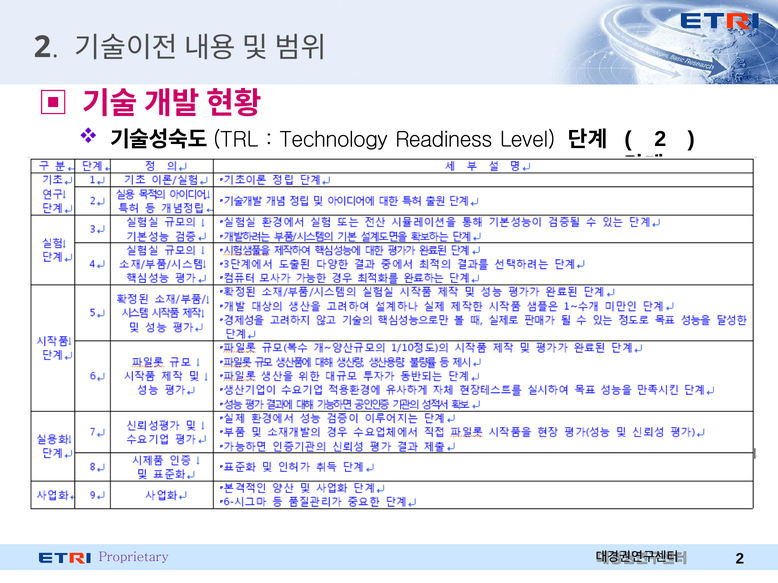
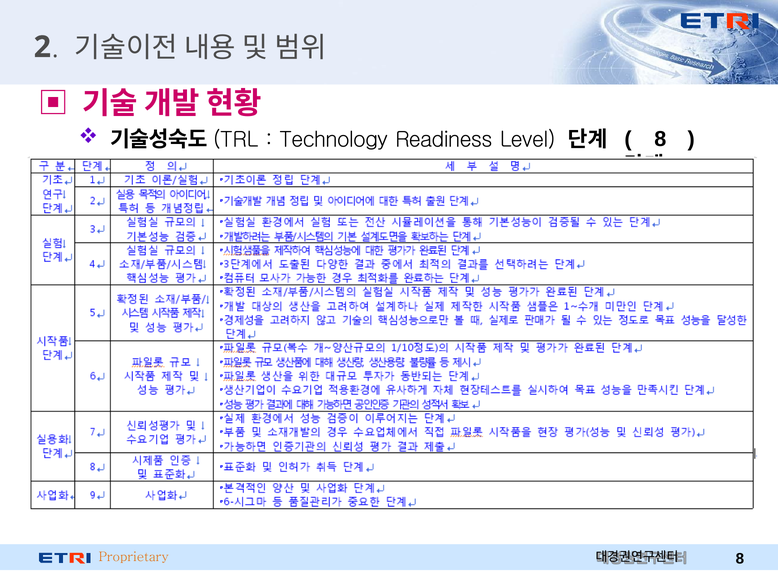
2 at (660, 139): 2 -> 8
Proprietary colour: purple -> orange
2 at (740, 559): 2 -> 8
